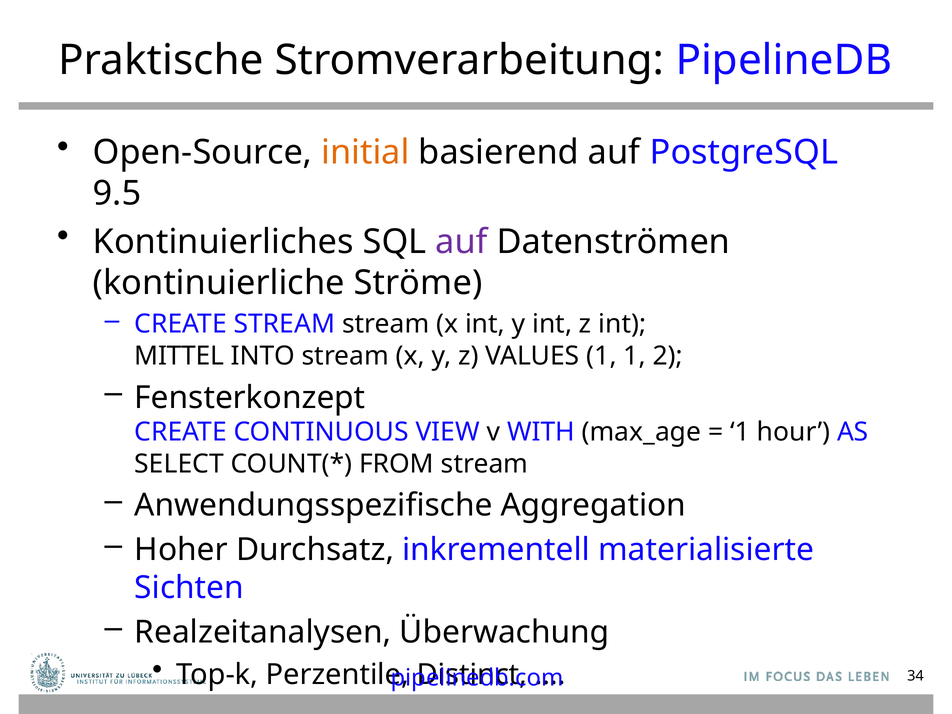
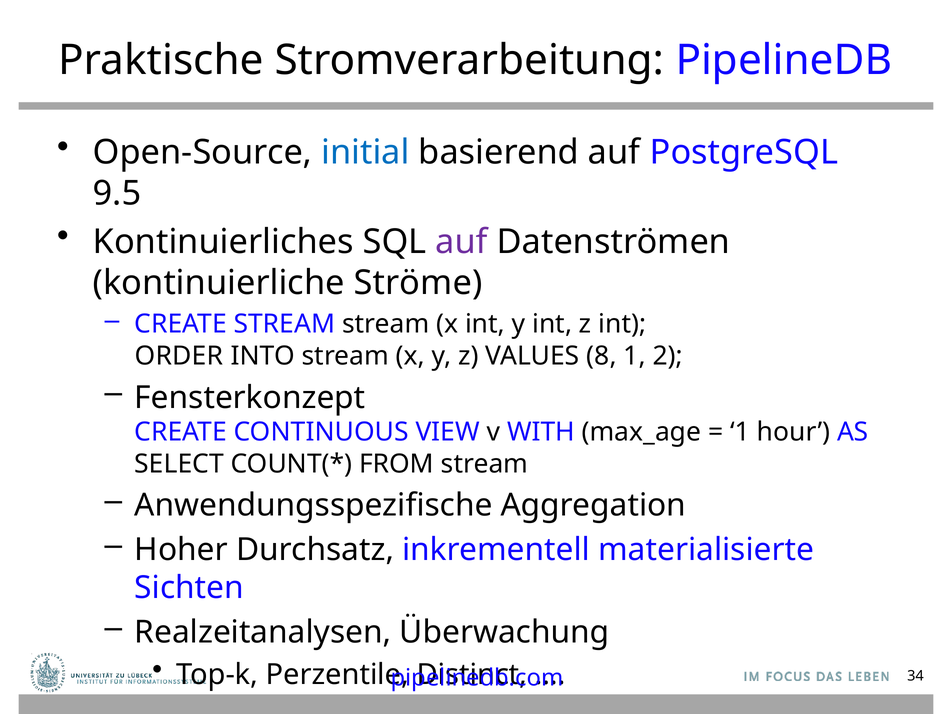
initial colour: orange -> blue
MITTEL: MITTEL -> ORDER
VALUES 1: 1 -> 8
